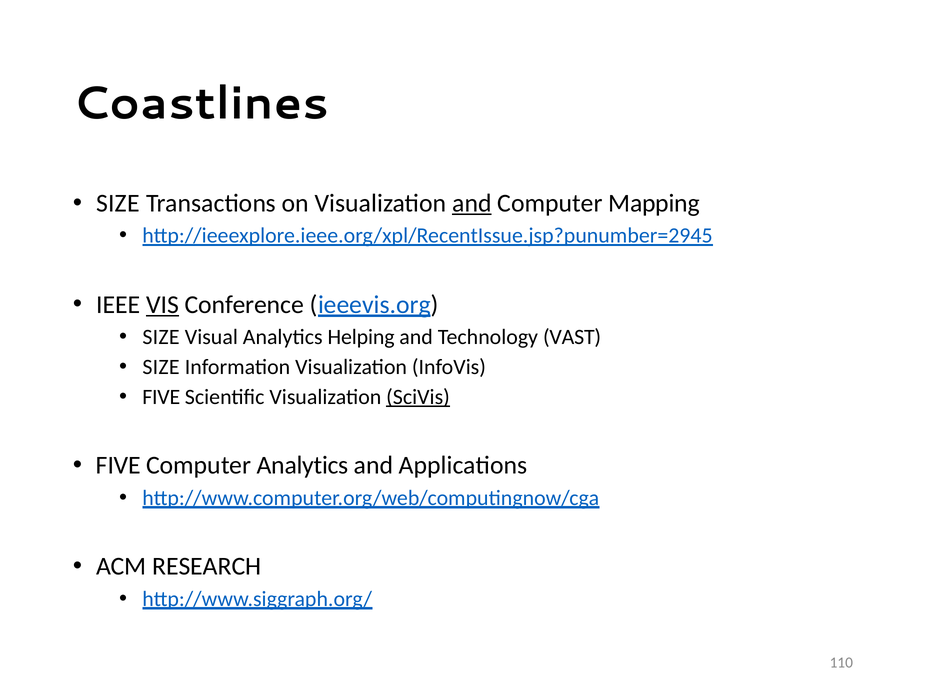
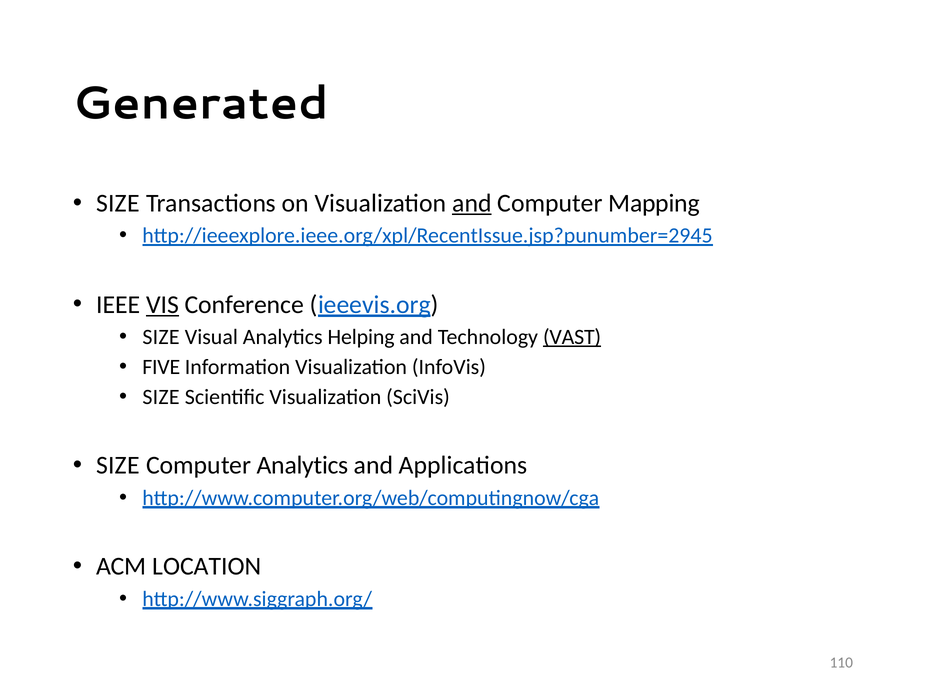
Coastlines: Coastlines -> Generated
VAST underline: none -> present
SIZE at (161, 367): SIZE -> FIVE
FIVE at (161, 397): FIVE -> SIZE
SciVis underline: present -> none
FIVE at (118, 466): FIVE -> SIZE
RESEARCH: RESEARCH -> LOCATION
